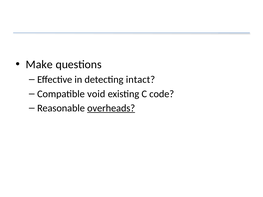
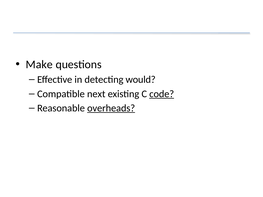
intact: intact -> would
void: void -> next
code underline: none -> present
